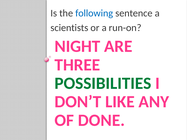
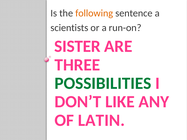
following colour: blue -> orange
NIGHT: NIGHT -> SISTER
DONE: DONE -> LATIN
